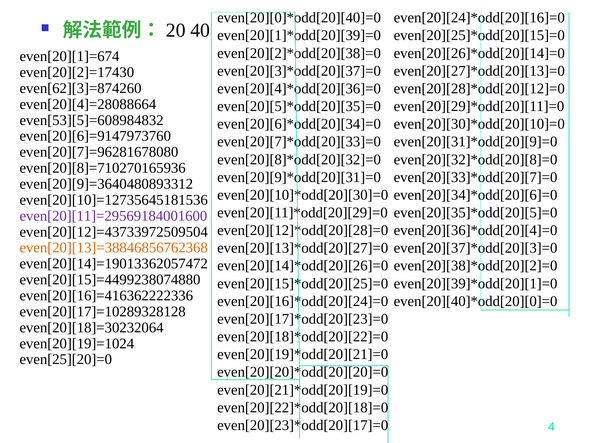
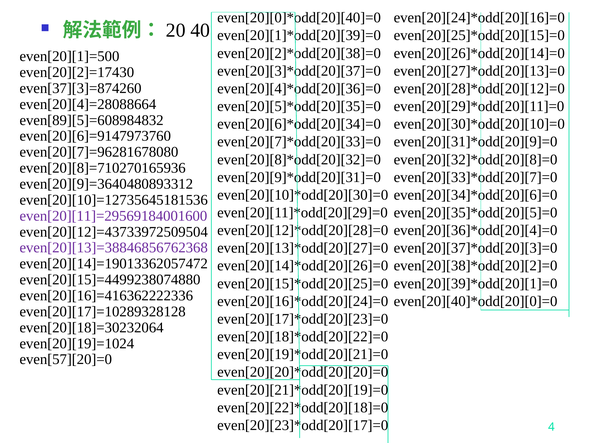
even[20][1]=674: even[20][1]=674 -> even[20][1]=500
even[62][3]=874260: even[62][3]=874260 -> even[37][3]=874260
even[53][5]=608984832: even[53][5]=608984832 -> even[89][5]=608984832
even[20][13]=38846856762368 colour: orange -> purple
even[25][20]=0: even[25][20]=0 -> even[57][20]=0
